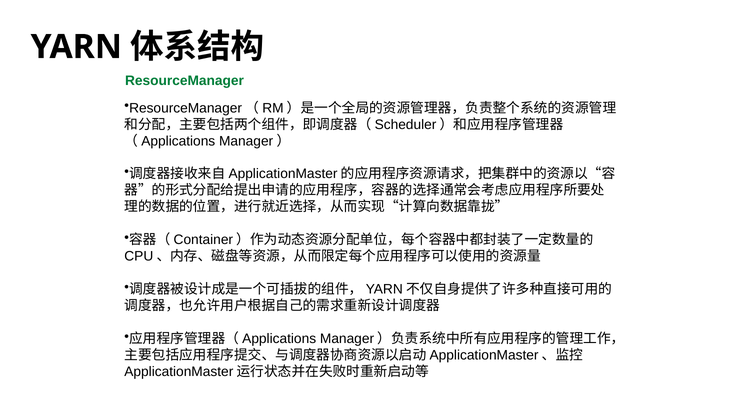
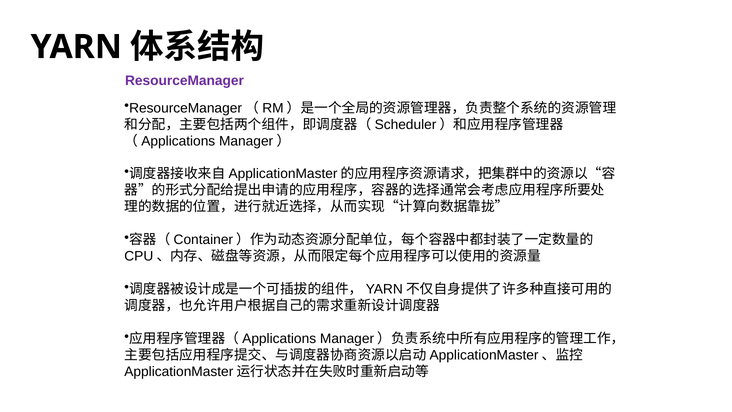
ResourceManager colour: green -> purple
